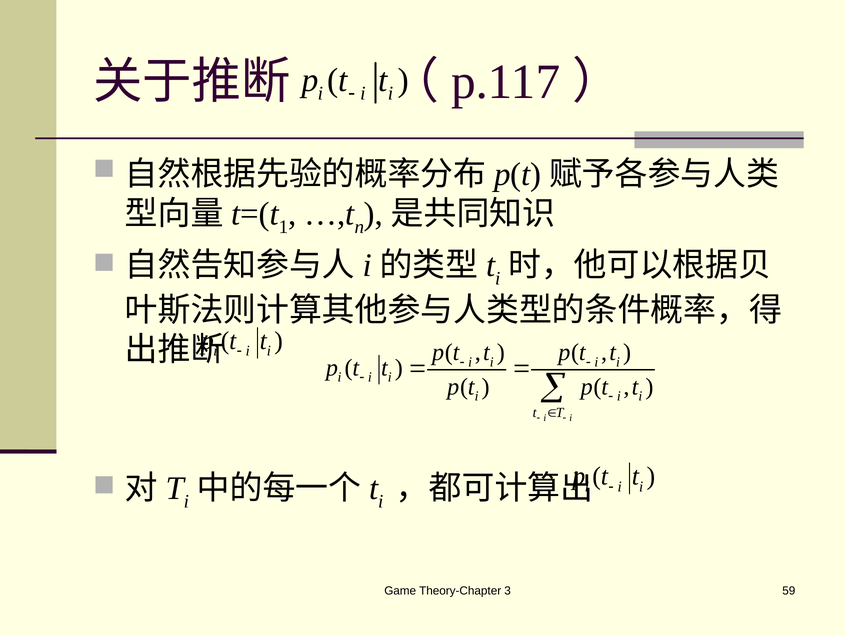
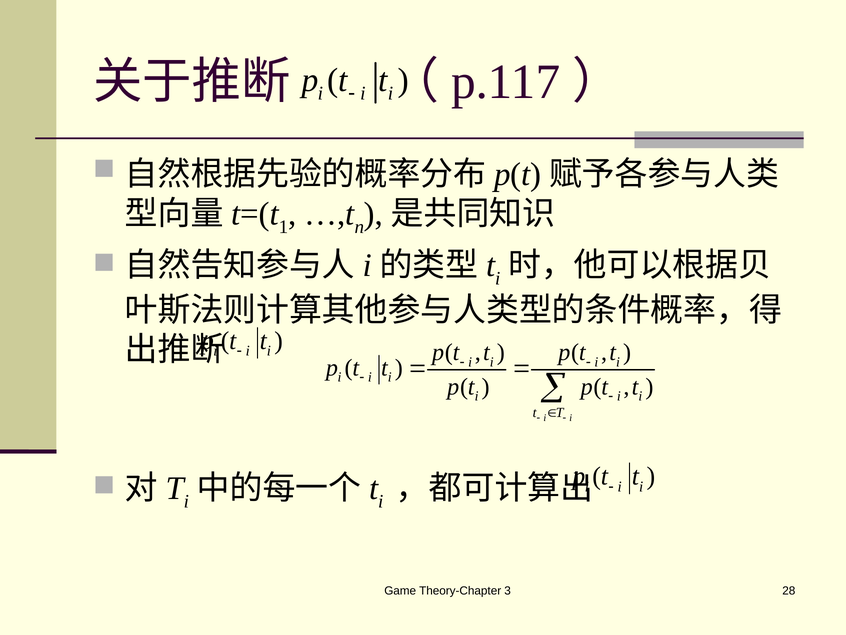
59: 59 -> 28
